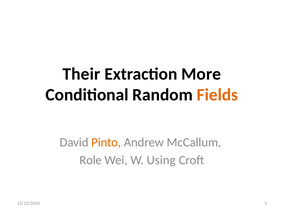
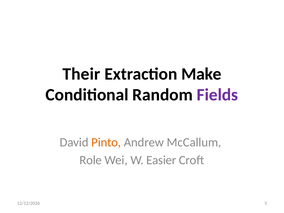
More: More -> Make
Fields colour: orange -> purple
Using: Using -> Easier
